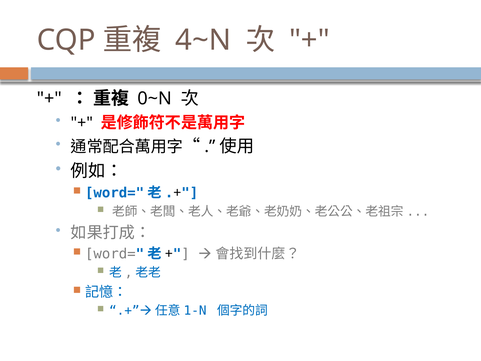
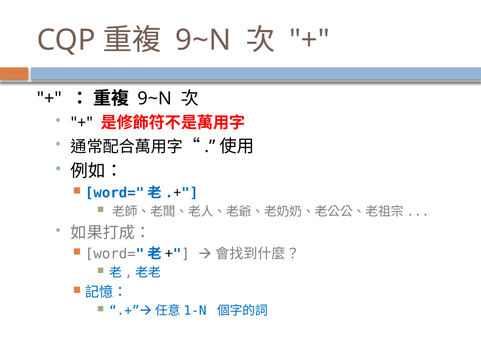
4~N at (203, 40): 4~N -> 9~N
0~N at (155, 99): 0~N -> 9~N
